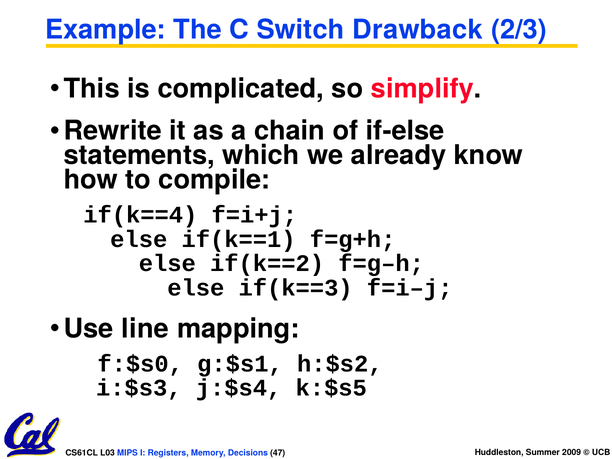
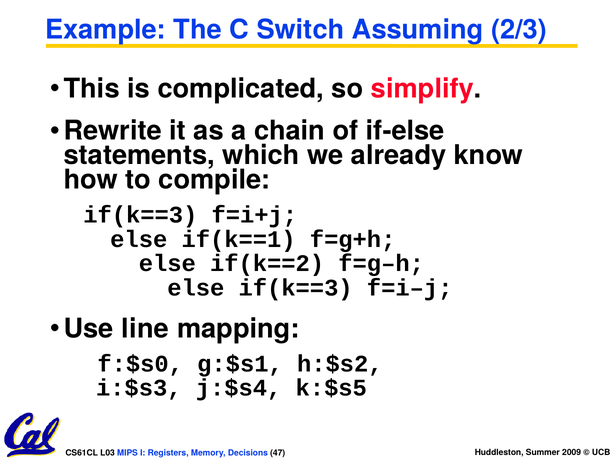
Drawback: Drawback -> Assuming
if(k==4 at (140, 215): if(k==4 -> if(k==3
